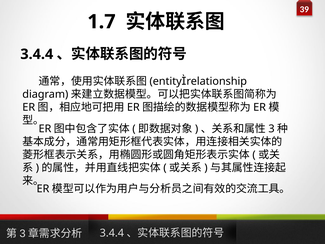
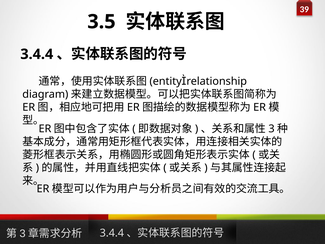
1.7: 1.7 -> 3.5
